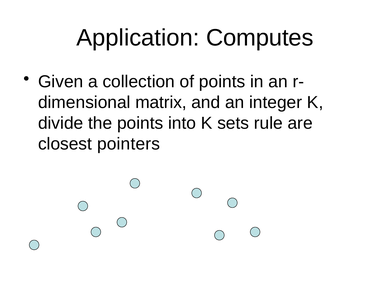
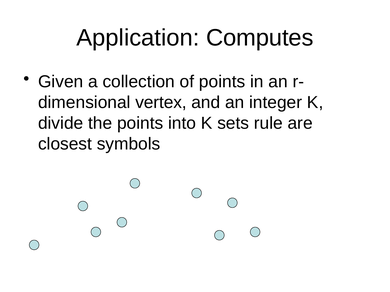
matrix: matrix -> vertex
pointers: pointers -> symbols
